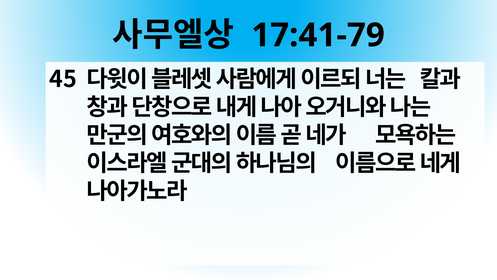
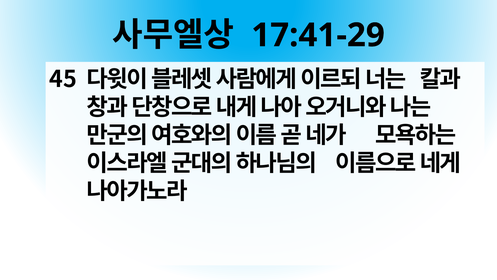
17:41-79: 17:41-79 -> 17:41-29
